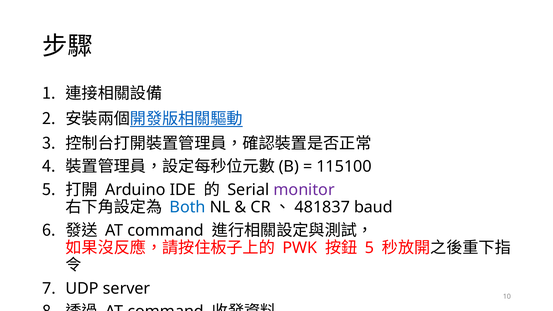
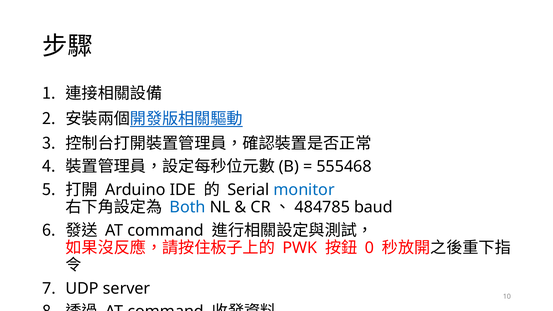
115100: 115100 -> 555468
monitor colour: purple -> blue
481837: 481837 -> 484785
5 at (369, 248): 5 -> 0
